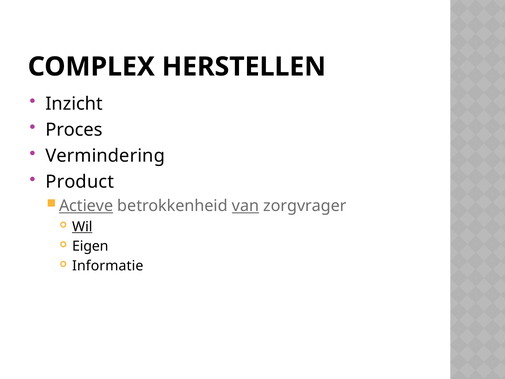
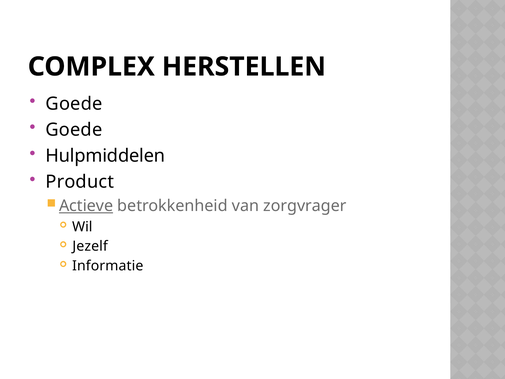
Inzicht at (74, 104): Inzicht -> Goede
Proces at (74, 130): Proces -> Goede
Vermindering: Vermindering -> Hulpmiddelen
van underline: present -> none
Wil underline: present -> none
Eigen: Eigen -> Jezelf
